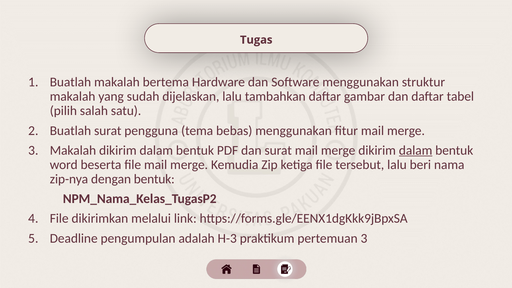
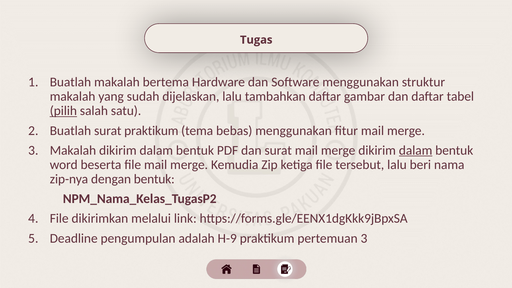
pilih underline: none -> present
surat pengguna: pengguna -> praktikum
H-3: H-3 -> H-9
